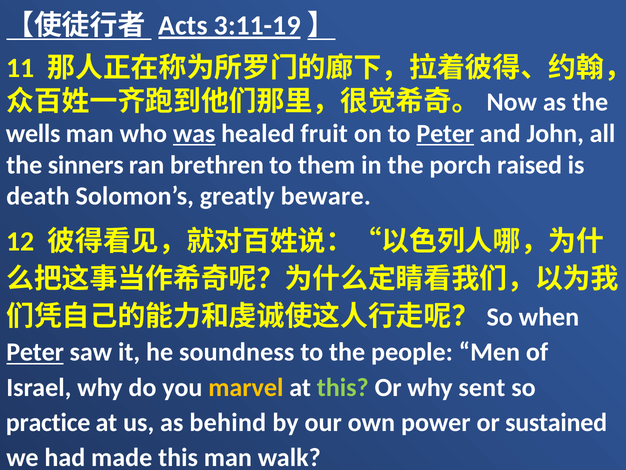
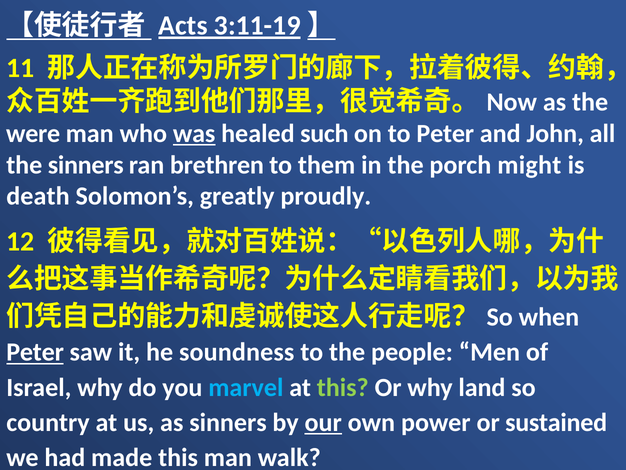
wells: wells -> were
fruit: fruit -> such
Peter at (445, 133) underline: present -> none
raised: raised -> might
beware: beware -> proudly
marvel colour: yellow -> light blue
sent: sent -> land
practice: practice -> country
as behind: behind -> sinners
our underline: none -> present
